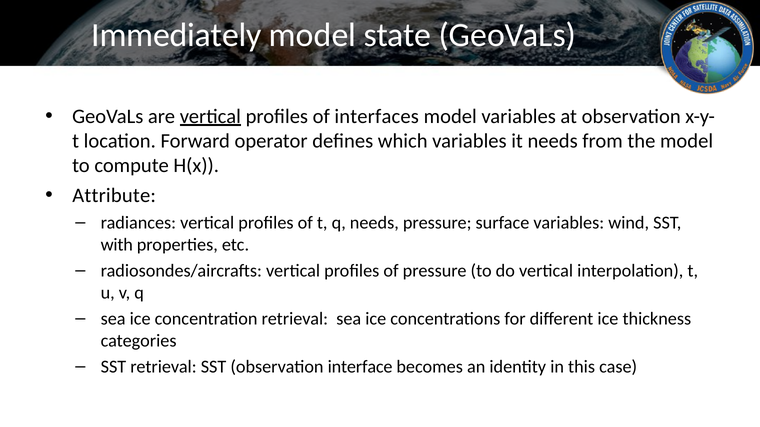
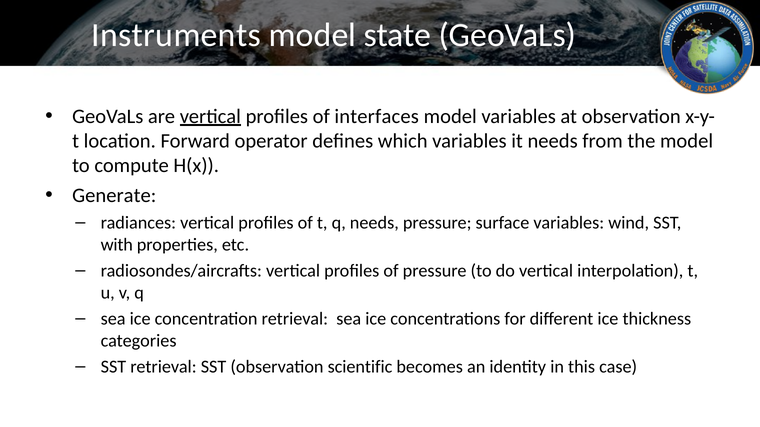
Immediately: Immediately -> Instruments
Attribute: Attribute -> Generate
interface: interface -> scientific
